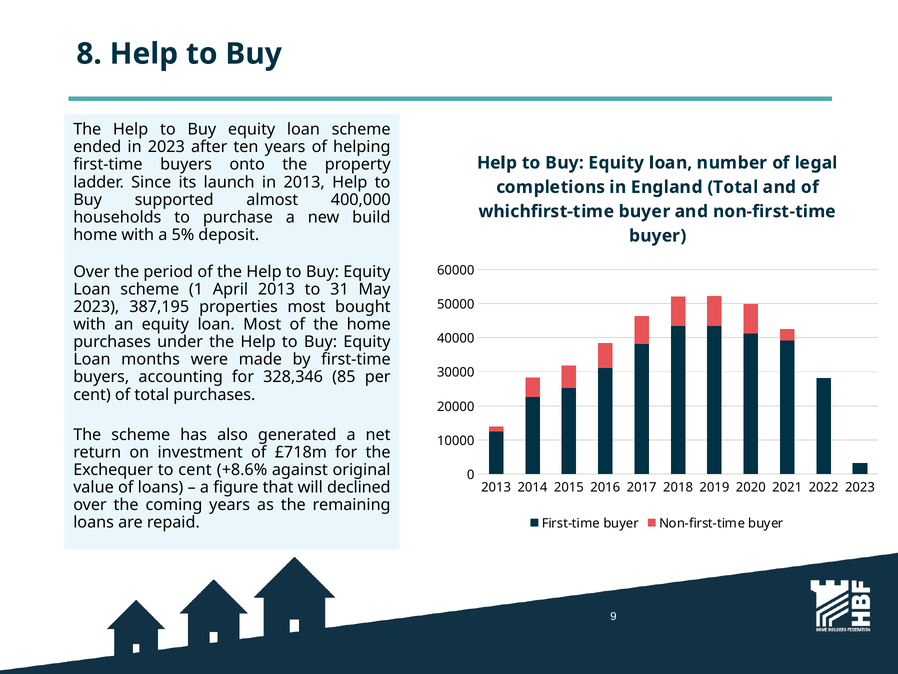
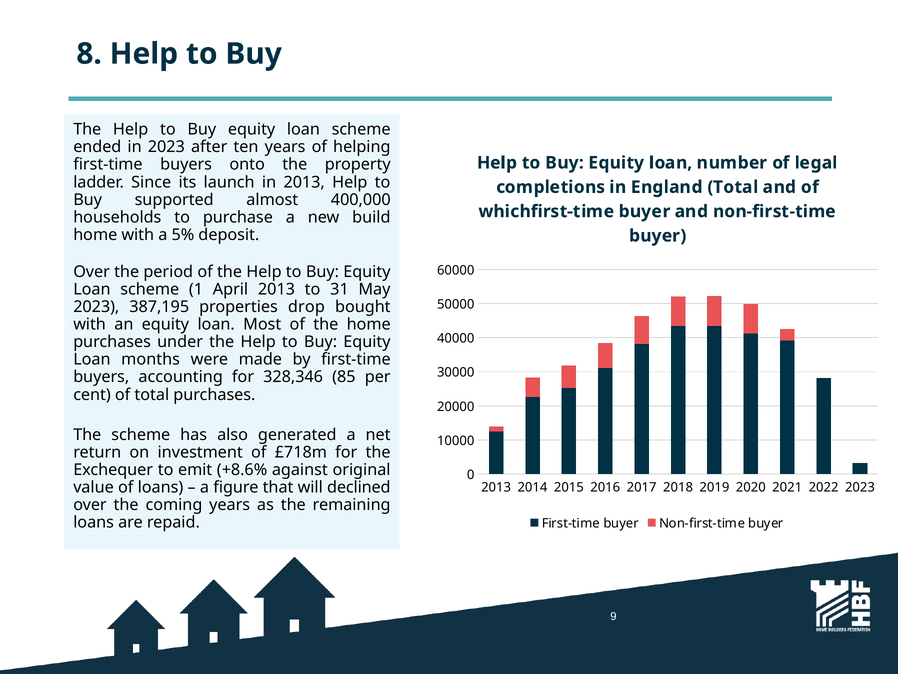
properties most: most -> drop
to cent: cent -> emit
